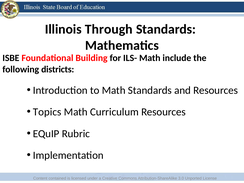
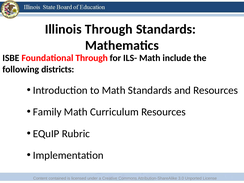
Foundational Building: Building -> Through
Topics: Topics -> Family
